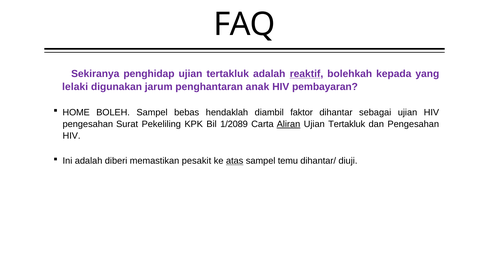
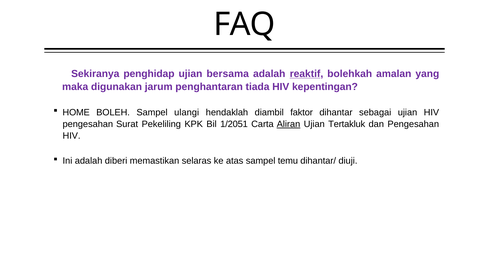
tertakluk at (228, 74): tertakluk -> bersama
kepada: kepada -> amalan
lelaki: lelaki -> maka
anak: anak -> tiada
pembayaran: pembayaran -> kepentingan
bebas: bebas -> ulangi
1/2089: 1/2089 -> 1/2051
pesakit: pesakit -> selaras
atas underline: present -> none
